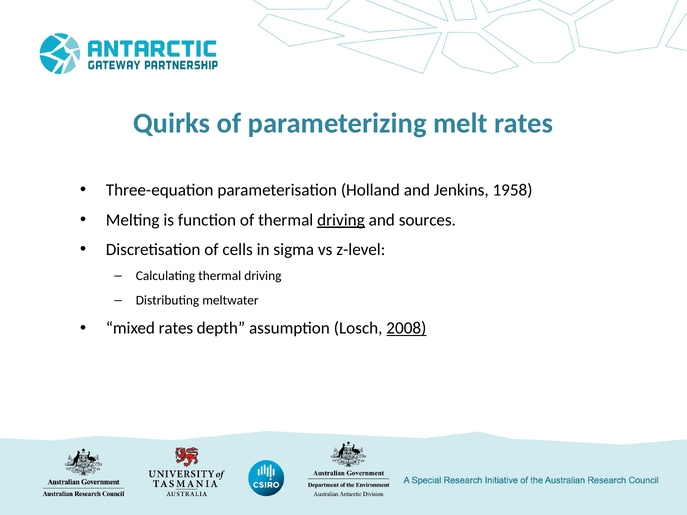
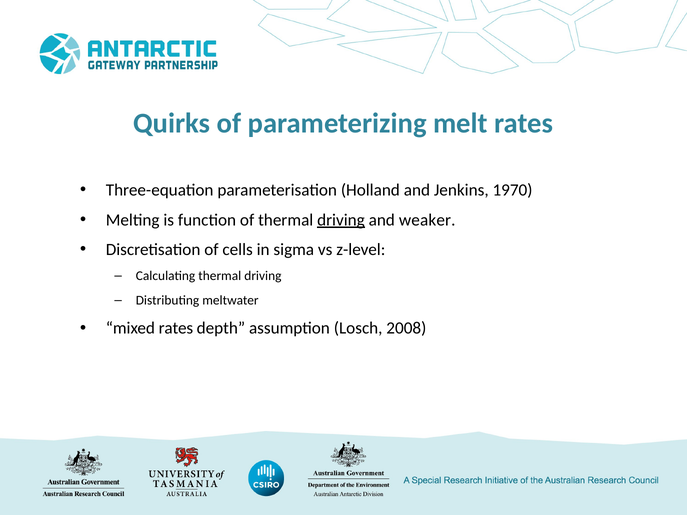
1958: 1958 -> 1970
sources: sources -> weaker
2008 underline: present -> none
